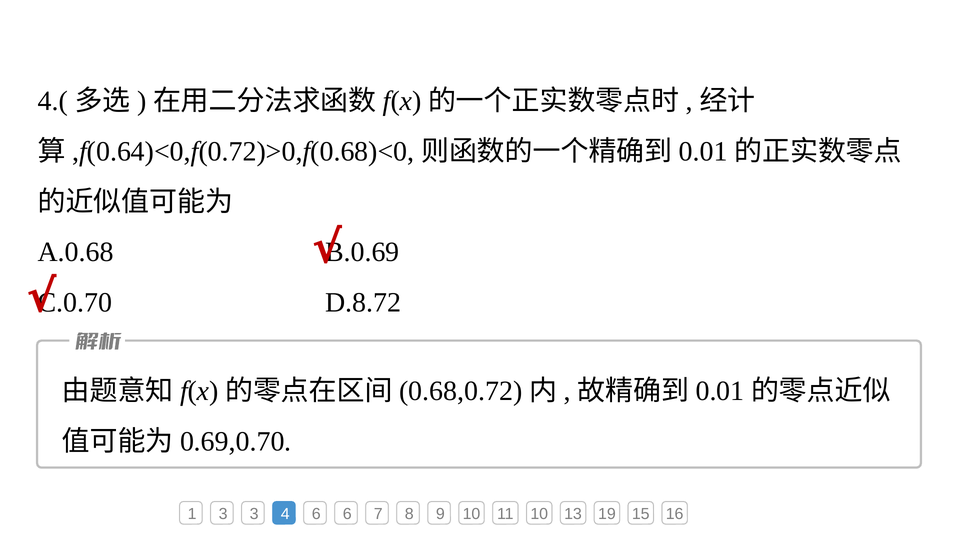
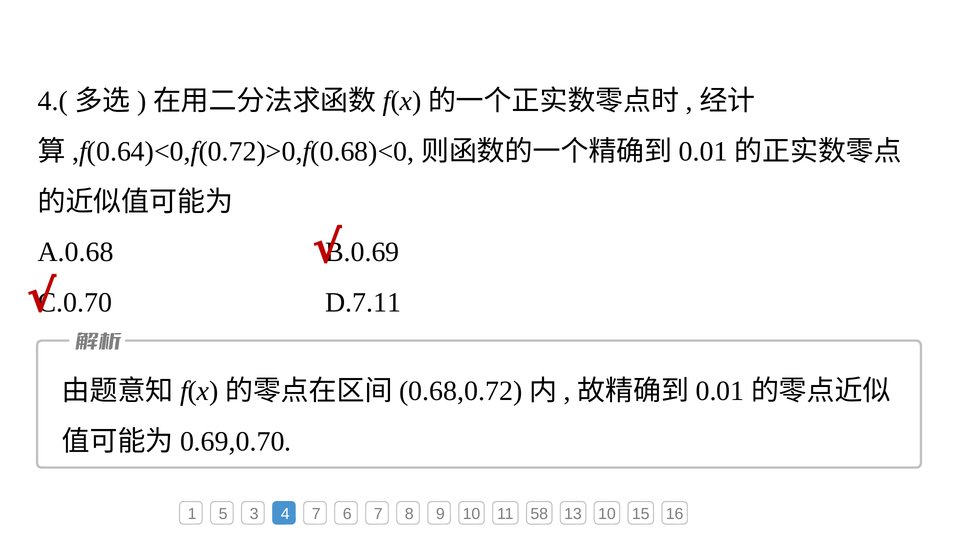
D.8.72: D.8.72 -> D.7.11
1 3: 3 -> 5
4 6: 6 -> 7
11 10: 10 -> 58
13 19: 19 -> 10
